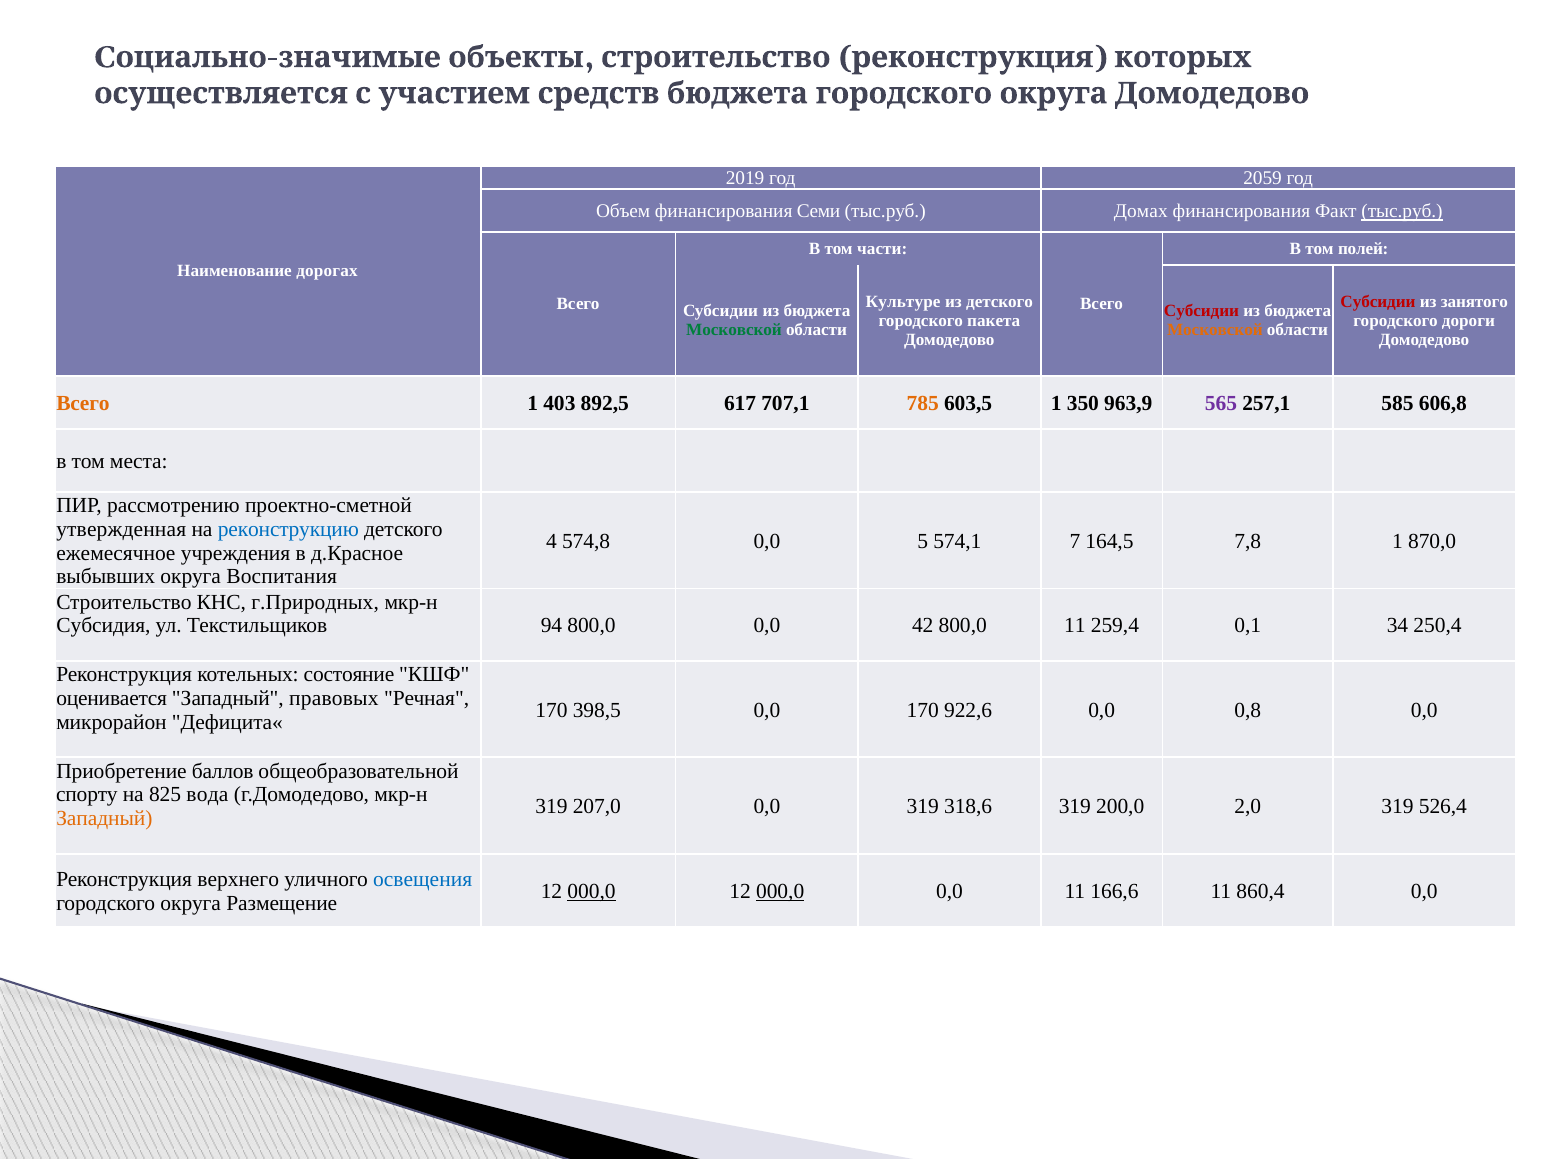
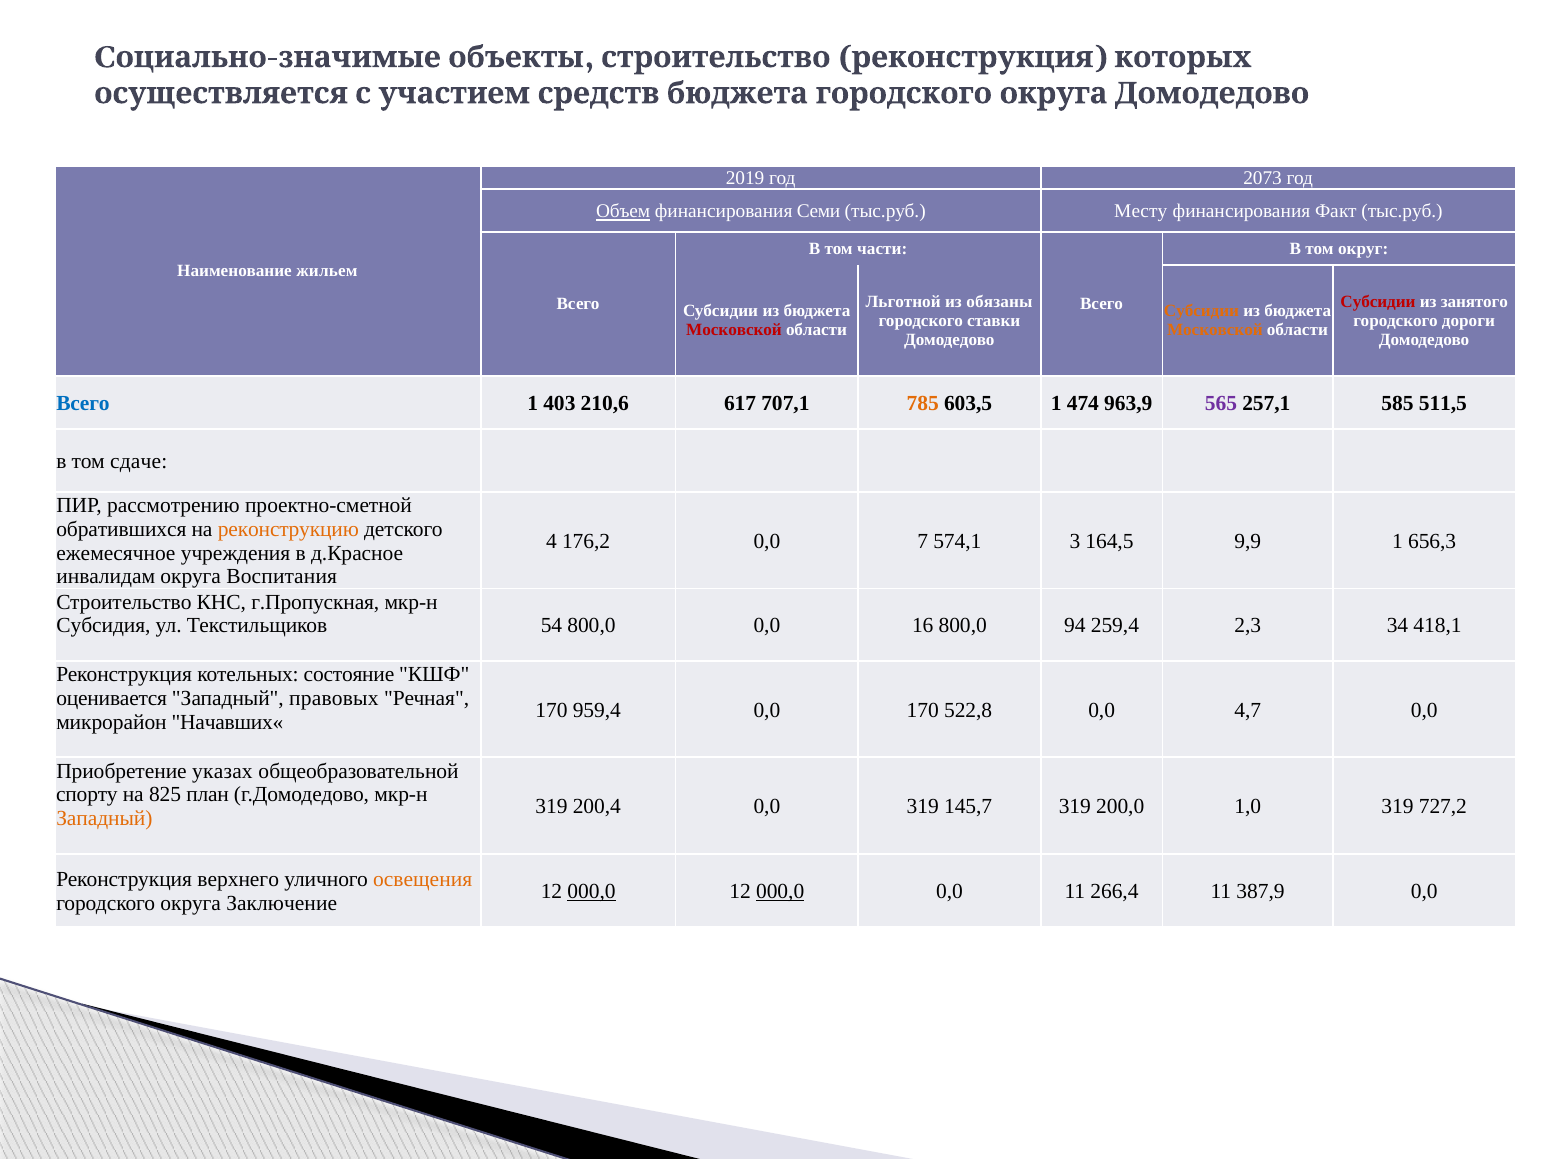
2059: 2059 -> 2073
Объем underline: none -> present
Домах: Домах -> Месту
тыс.руб at (1402, 212) underline: present -> none
полей: полей -> округ
дорогах: дорогах -> жильем
Культуре: Культуре -> Льготной
из детского: детского -> обязаны
Субсидии at (1201, 311) colour: red -> orange
пакета: пакета -> ставки
Московской at (734, 330) colour: green -> red
Всего at (83, 403) colour: orange -> blue
892,5: 892,5 -> 210,6
350: 350 -> 474
606,8: 606,8 -> 511,5
места: места -> сдаче
утвержденная: утвержденная -> обратившихся
реконструкцию colour: blue -> orange
574,8: 574,8 -> 176,2
5: 5 -> 7
7: 7 -> 3
7,8: 7,8 -> 9,9
870,0: 870,0 -> 656,3
выбывших: выбывших -> инвалидам
г.Природных: г.Природных -> г.Пропускная
94: 94 -> 54
42: 42 -> 16
800,0 11: 11 -> 94
0,1: 0,1 -> 2,3
250,4: 250,4 -> 418,1
398,5: 398,5 -> 959,4
922,6: 922,6 -> 522,8
0,8: 0,8 -> 4,7
Дефицита«: Дефицита« -> Начавших«
баллов: баллов -> указах
вода: вода -> план
207,0: 207,0 -> 200,4
318,6: 318,6 -> 145,7
2,0: 2,0 -> 1,0
526,4: 526,4 -> 727,2
освещения colour: blue -> orange
166,6: 166,6 -> 266,4
860,4: 860,4 -> 387,9
Размещение: Размещение -> Заключение
